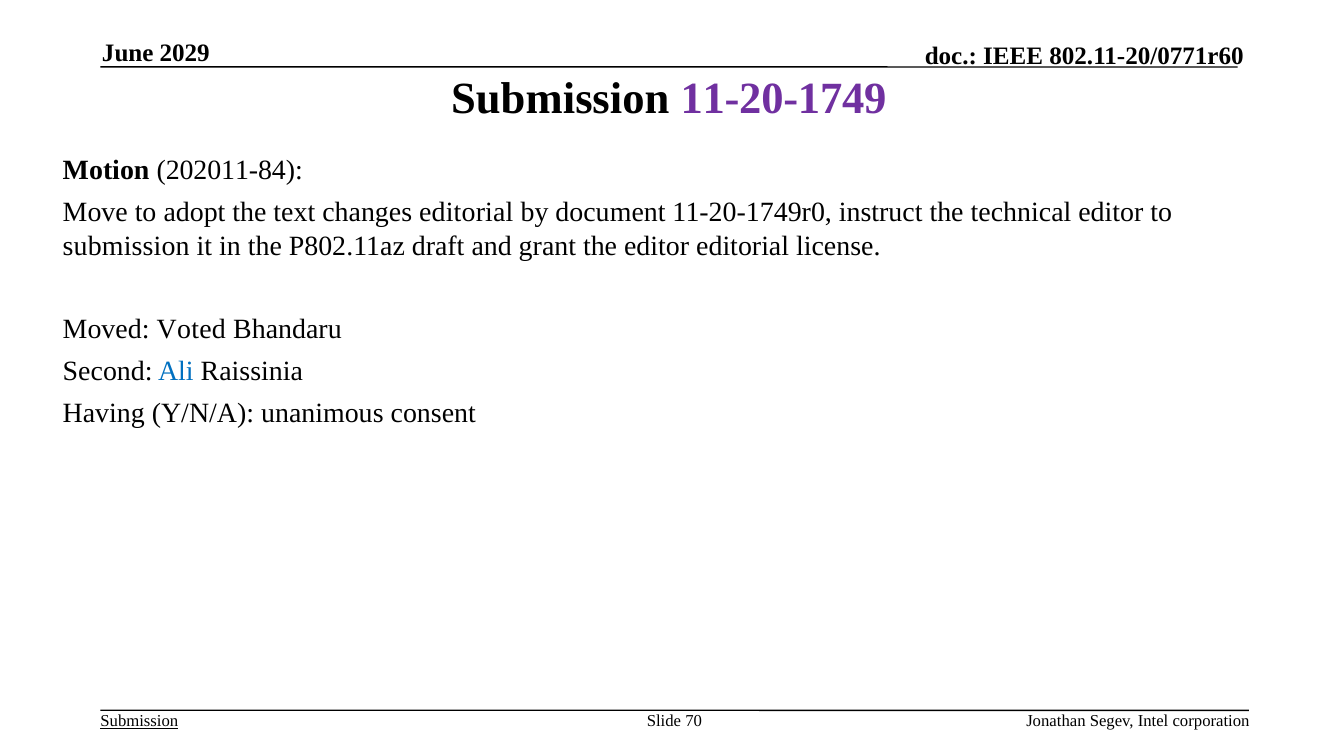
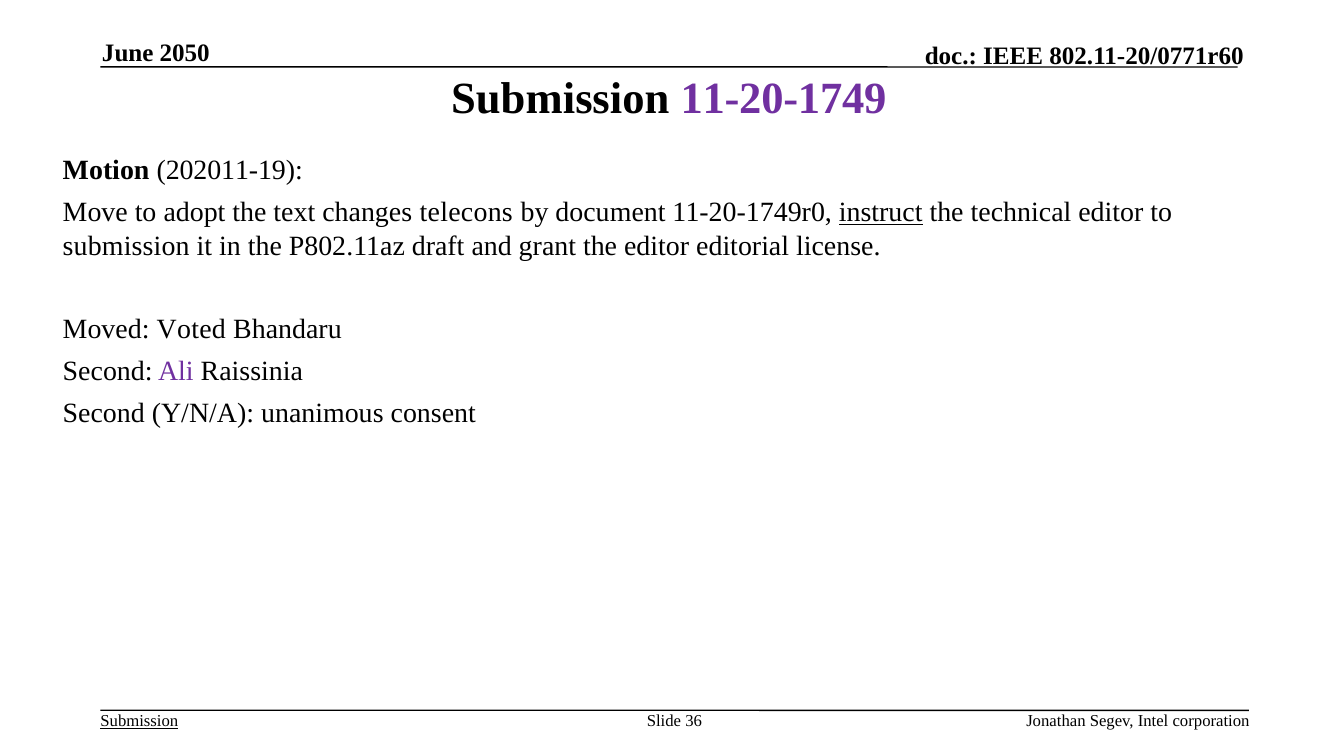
2029: 2029 -> 2050
202011-84: 202011-84 -> 202011-19
changes editorial: editorial -> telecons
instruct underline: none -> present
Ali colour: blue -> purple
Having at (104, 414): Having -> Second
70: 70 -> 36
